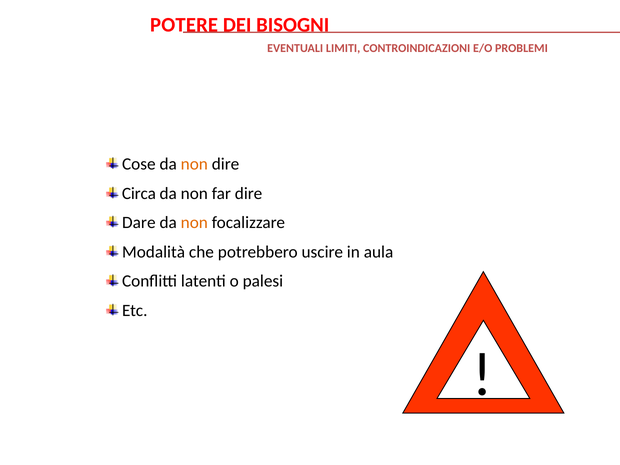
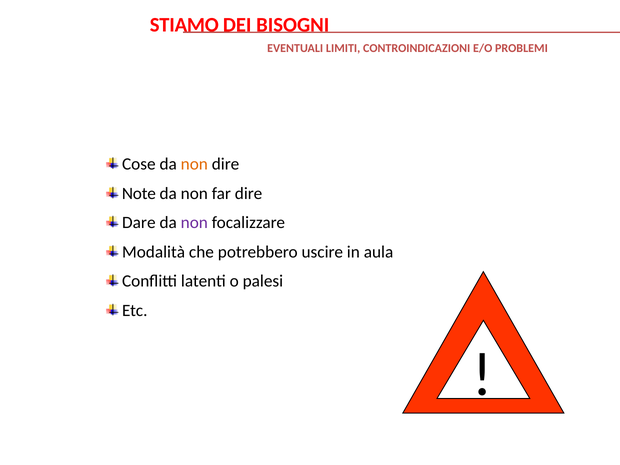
POTERE: POTERE -> STIAMO
Circa: Circa -> Note
non at (194, 223) colour: orange -> purple
